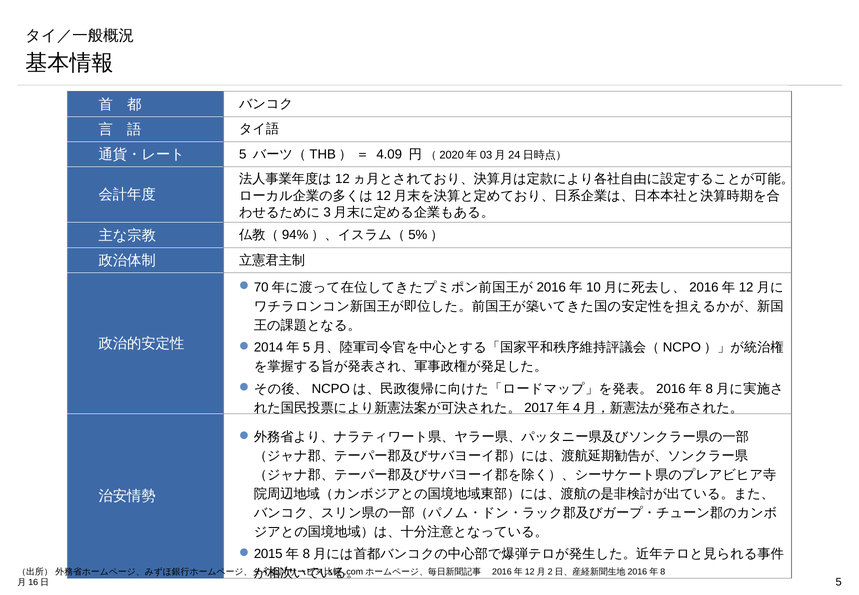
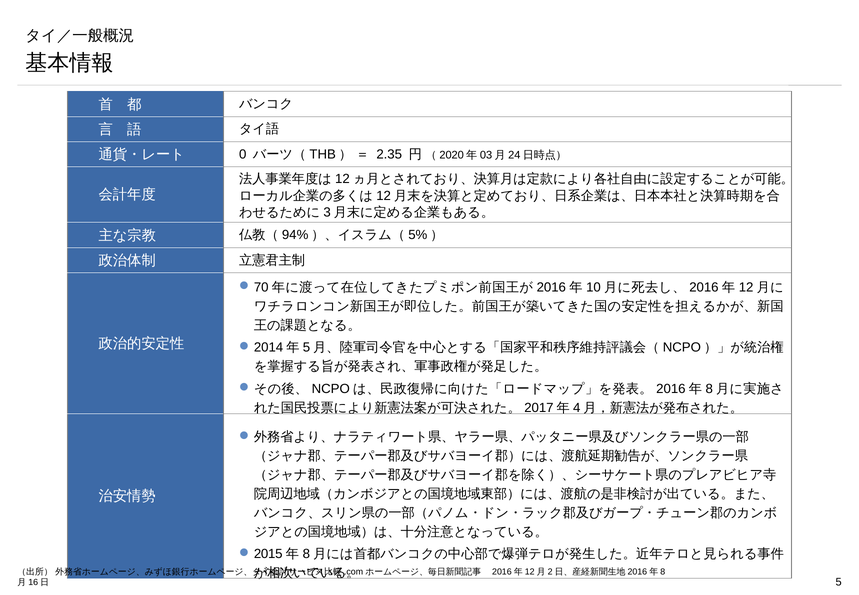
5 at (243, 154): 5 -> 0
4.09: 4.09 -> 2.35
